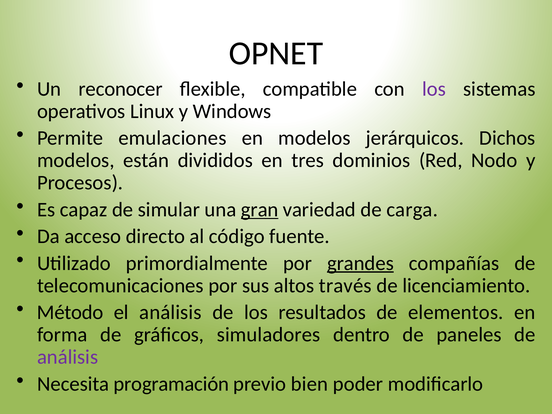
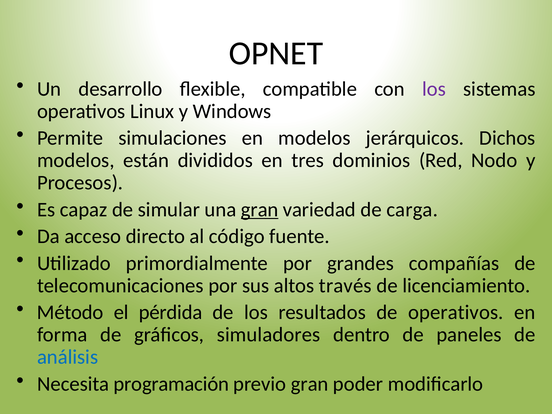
reconocer: reconocer -> desarrollo
emulaciones: emulaciones -> simulaciones
grandes underline: present -> none
el análisis: análisis -> pérdida
de elementos: elementos -> operativos
análisis at (68, 357) colour: purple -> blue
previo bien: bien -> gran
